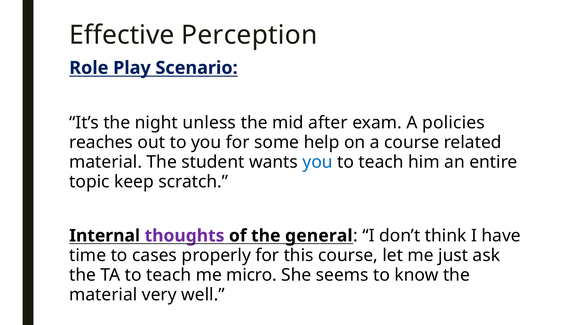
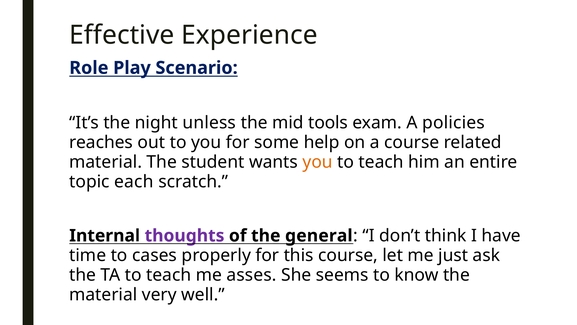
Perception: Perception -> Experience
after: after -> tools
you at (318, 162) colour: blue -> orange
keep: keep -> each
micro: micro -> asses
